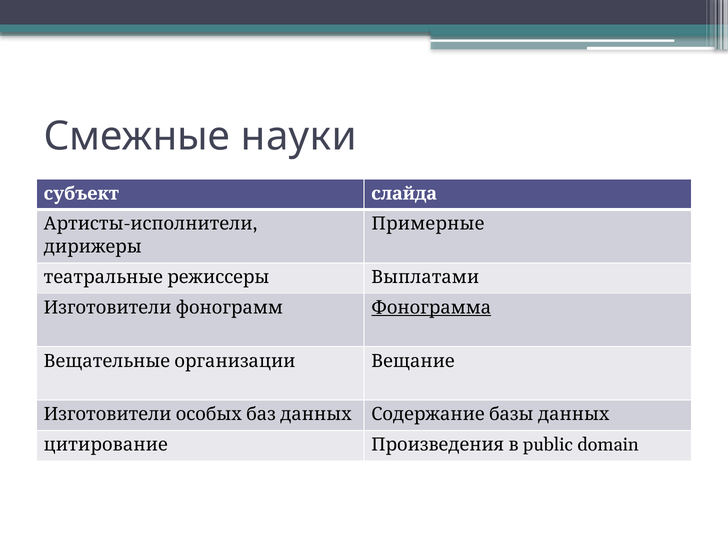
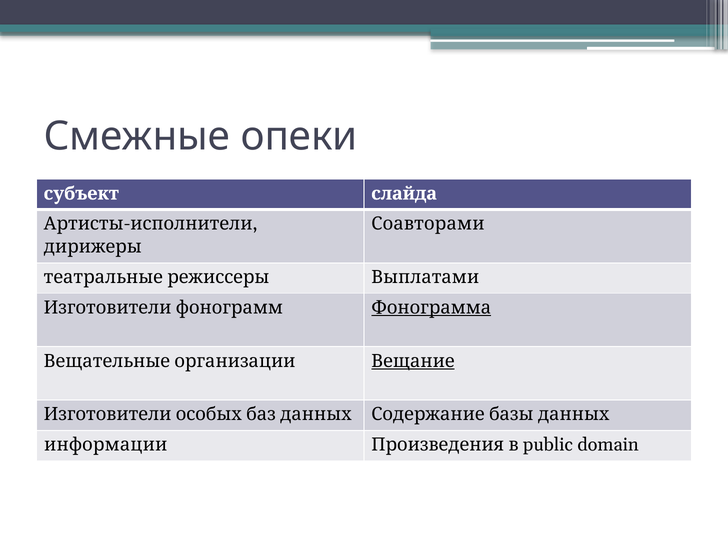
науки: науки -> опеки
Примерные: Примерные -> Соавторами
Вещание underline: none -> present
цитирование: цитирование -> информации
